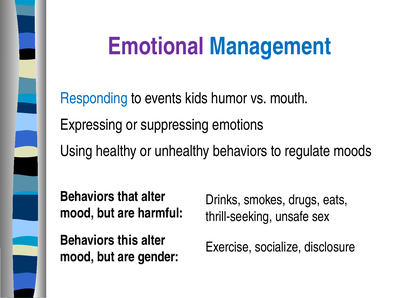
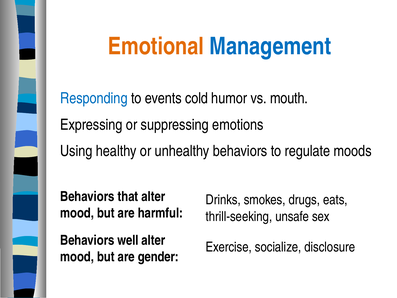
Emotional colour: purple -> orange
kids: kids -> cold
this: this -> well
